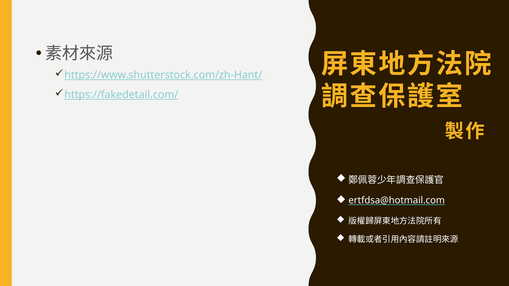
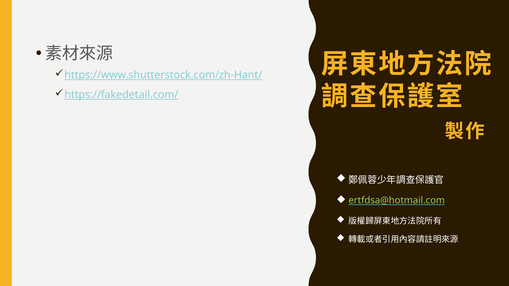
ertfdsa@hotmail.com colour: white -> light green
